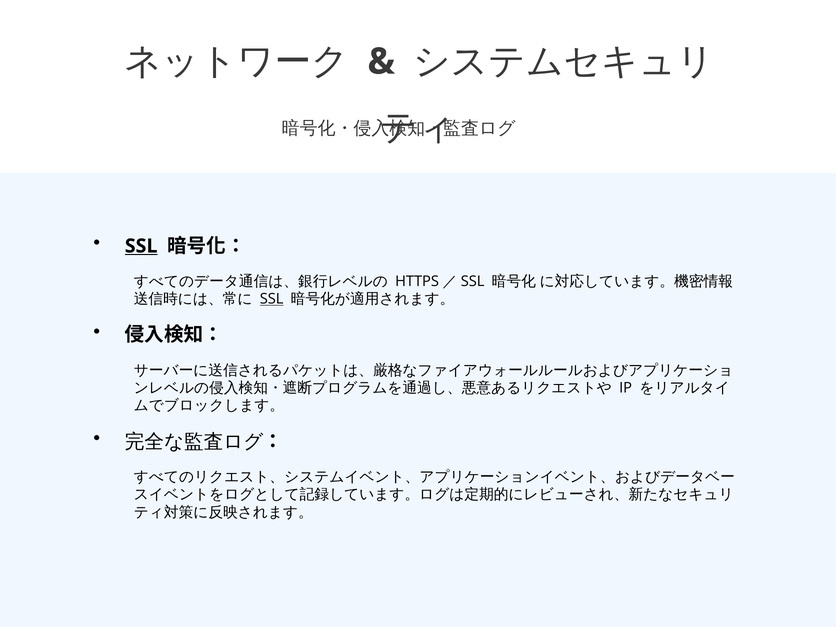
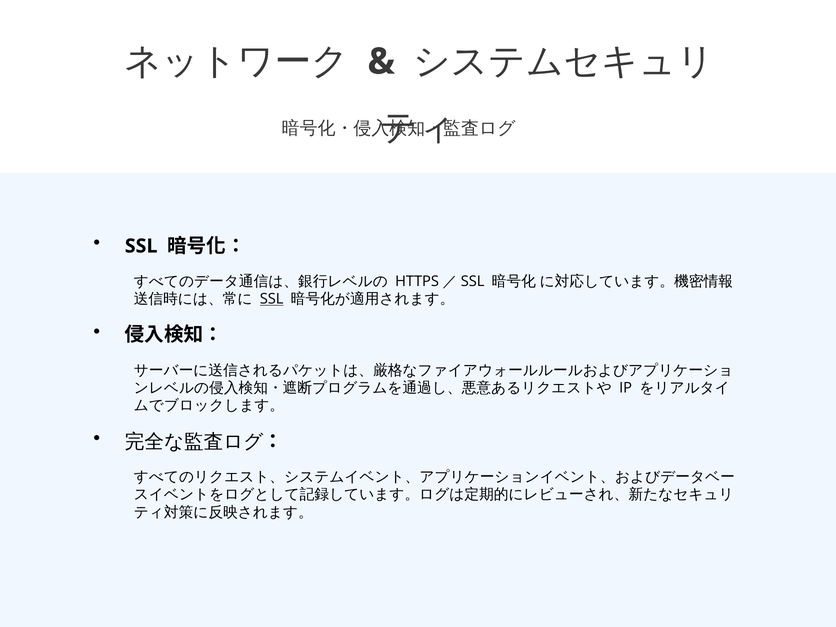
SSL at (141, 246) underline: present -> none
